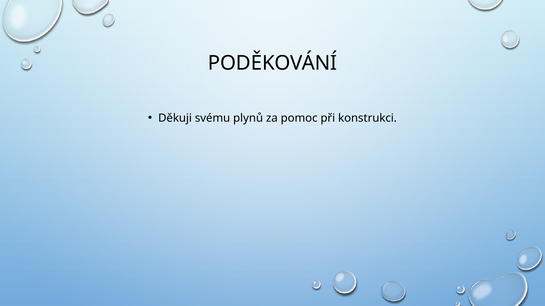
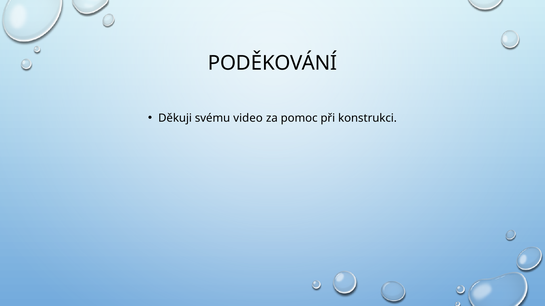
plynů: plynů -> video
